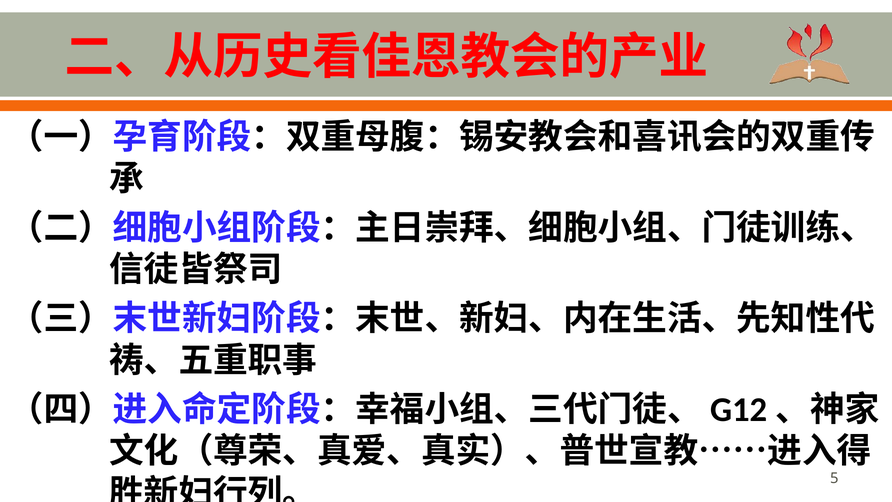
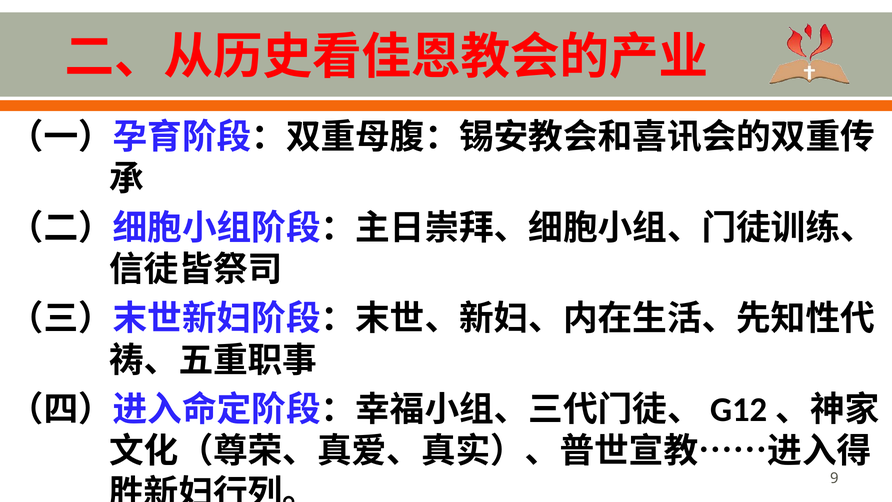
5: 5 -> 9
